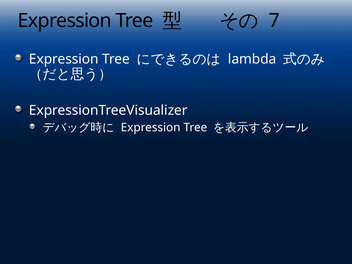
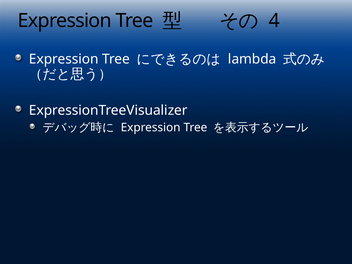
7: 7 -> 4
